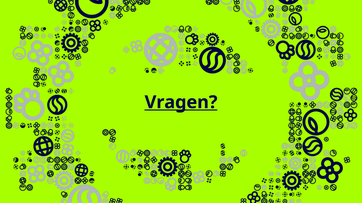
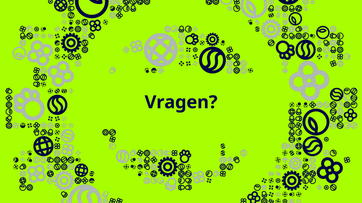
Vragen underline: present -> none
